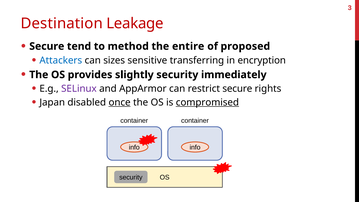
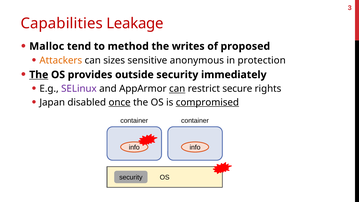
Destination: Destination -> Capabilities
Secure at (47, 46): Secure -> Malloc
entire: entire -> writes
Attackers colour: blue -> orange
transferring: transferring -> anonymous
encryption: encryption -> protection
The at (39, 75) underline: none -> present
slightly: slightly -> outside
can at (177, 89) underline: none -> present
